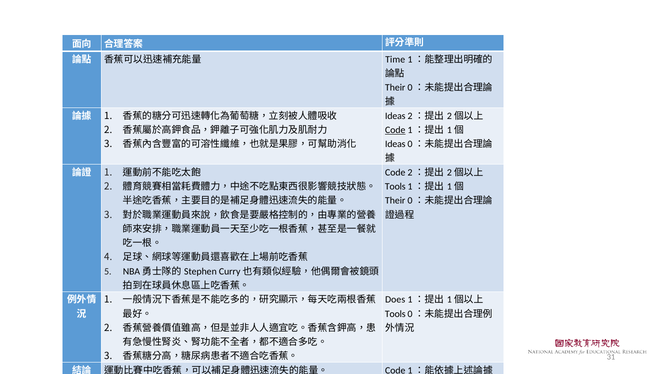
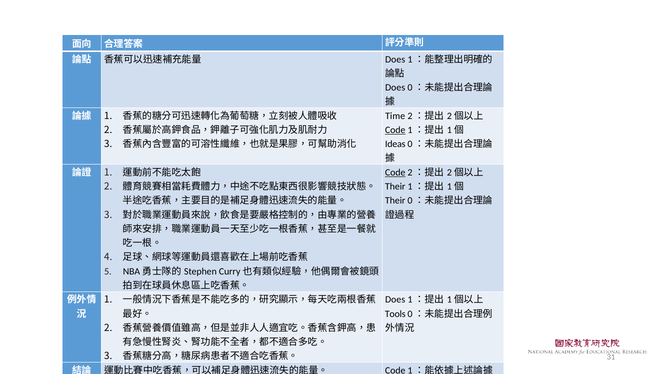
Time at (395, 59): Time -> Does
Their at (395, 88): Their -> Does
Ideas at (395, 116): Ideas -> Time
Code at (395, 173) underline: none -> present
Tools at (395, 187): Tools -> Their
